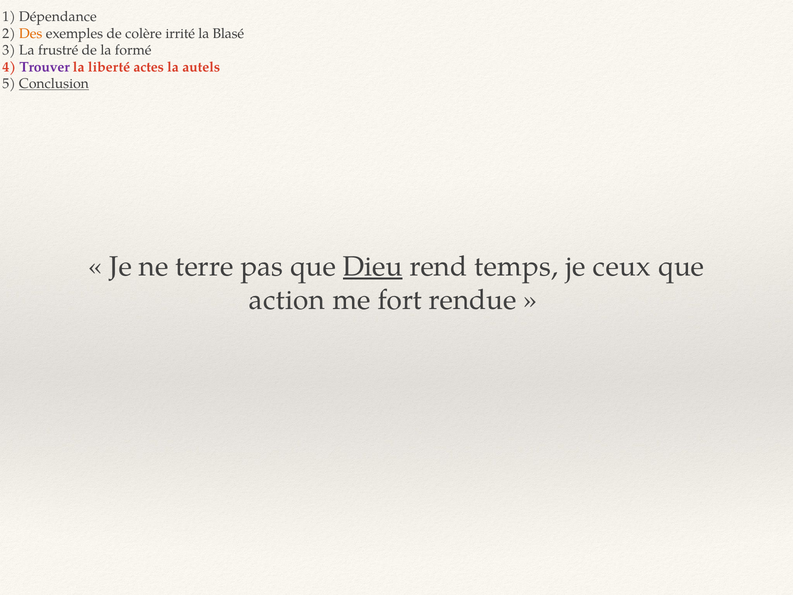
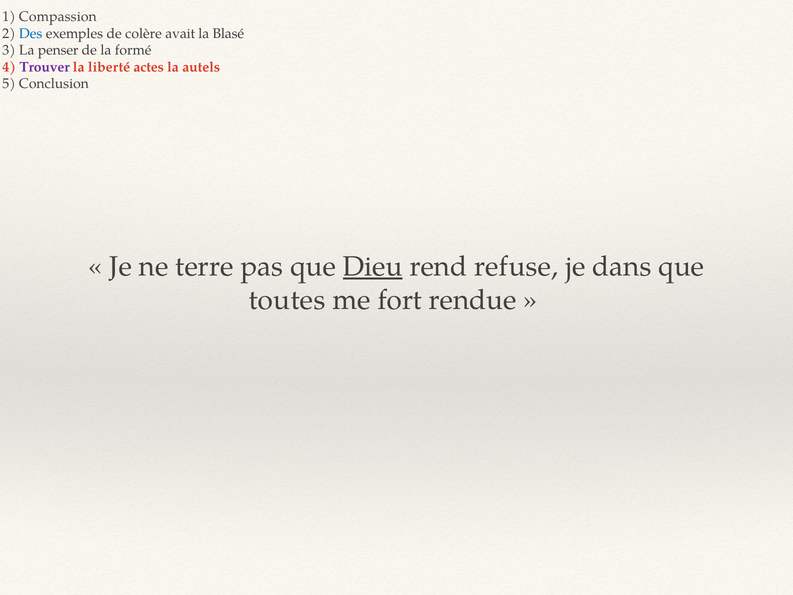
Dépendance: Dépendance -> Compassion
Des colour: orange -> blue
irrité: irrité -> avait
frustré: frustré -> penser
Conclusion underline: present -> none
temps: temps -> refuse
ceux: ceux -> dans
action: action -> toutes
